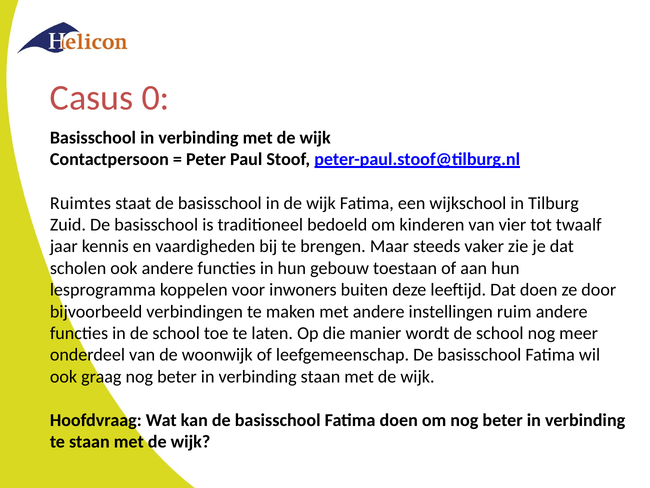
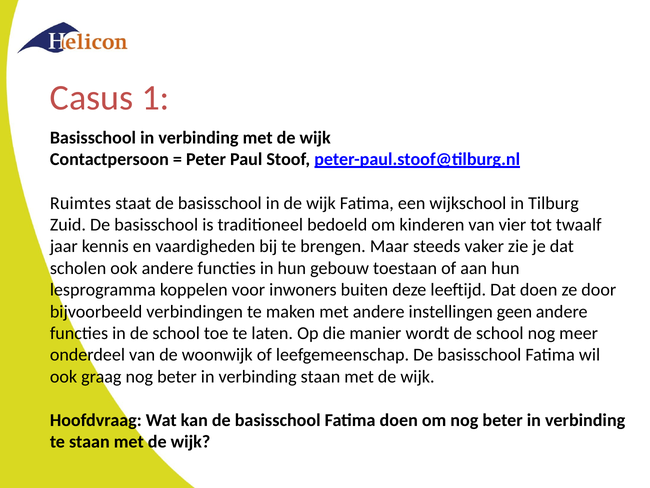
0: 0 -> 1
ruim: ruim -> geen
